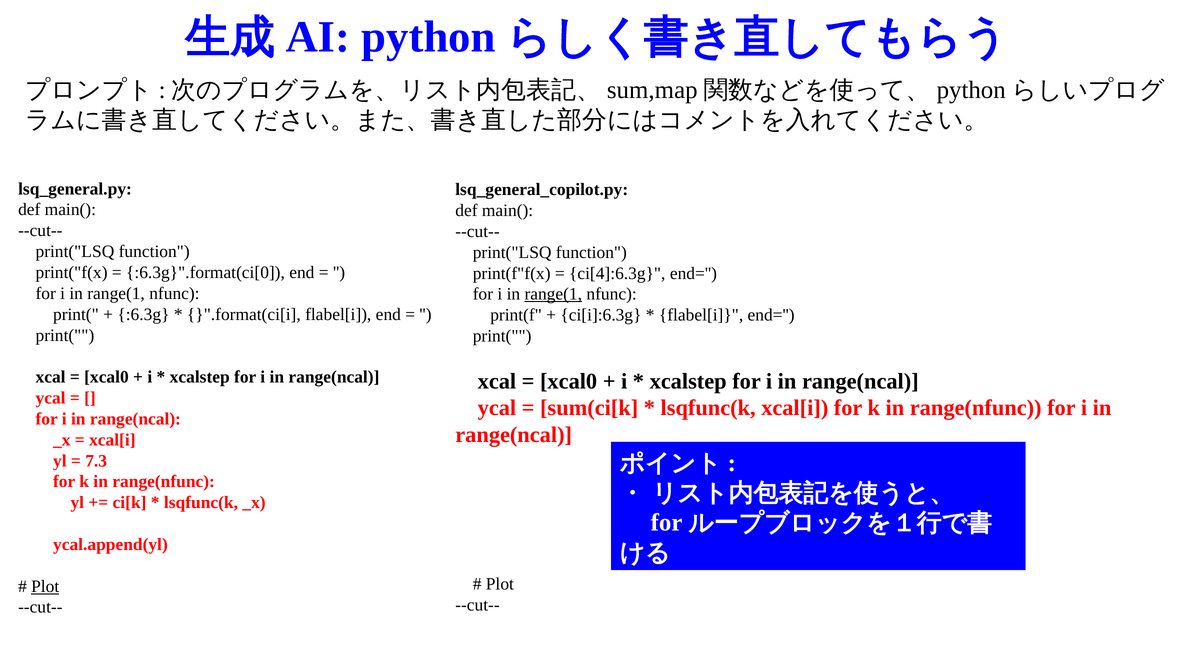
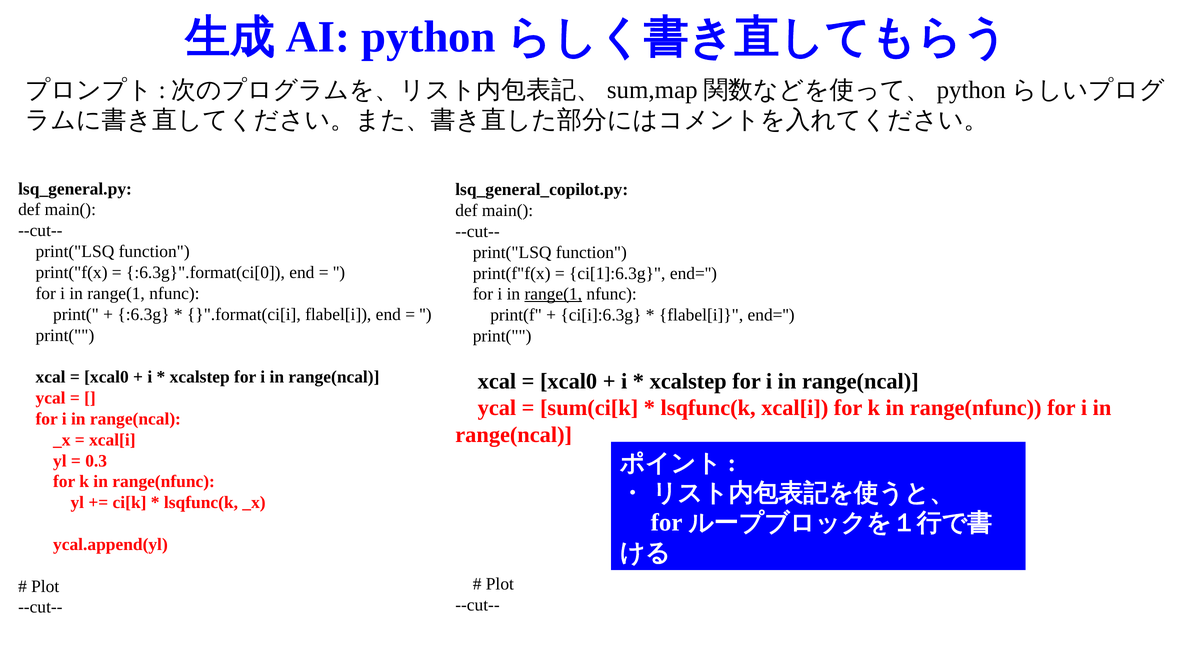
ci[4]:6.3g: ci[4]:6.3g -> ci[1]:6.3g
7.3: 7.3 -> 0.3
Plot at (45, 586) underline: present -> none
